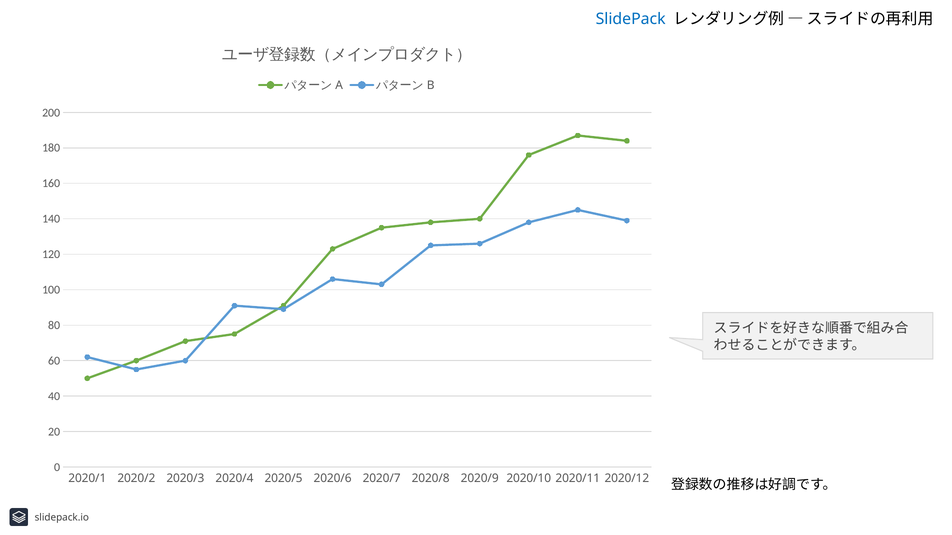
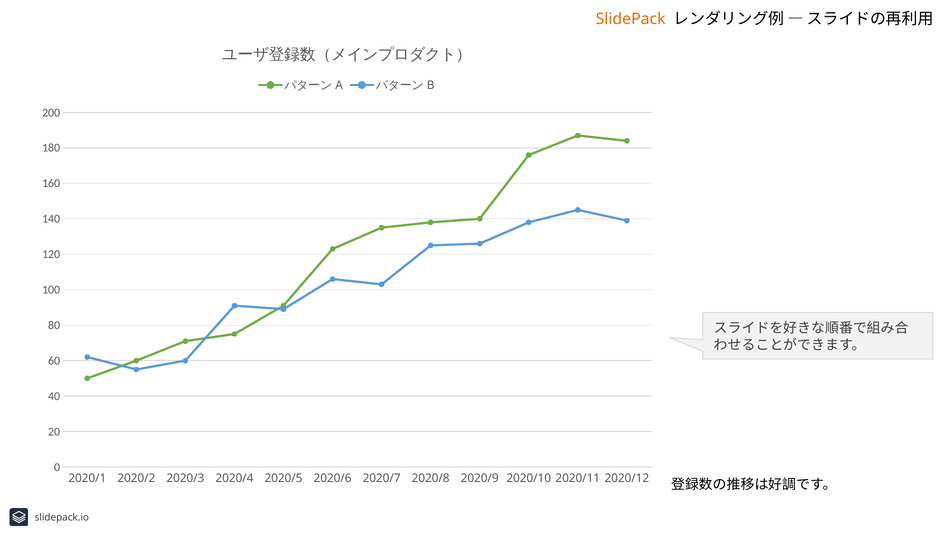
SlidePack colour: blue -> orange
